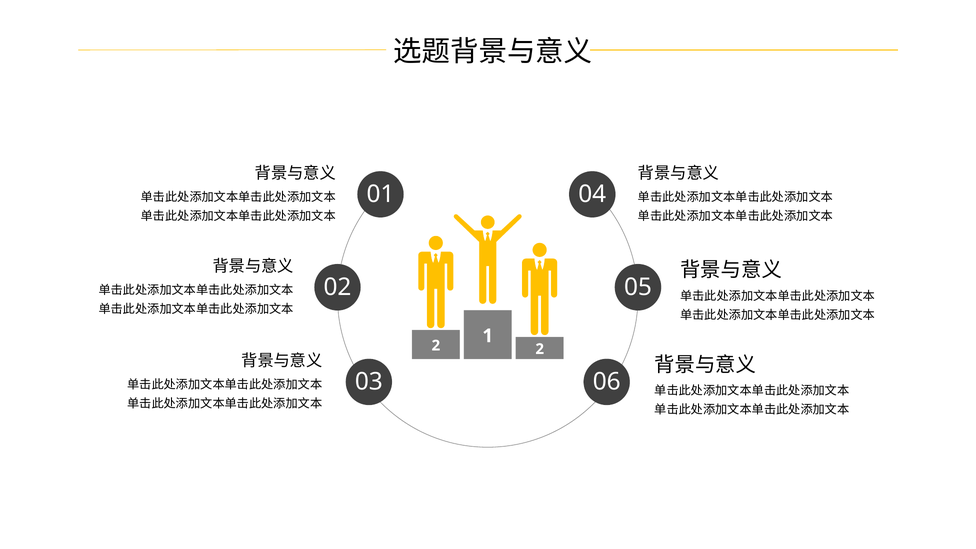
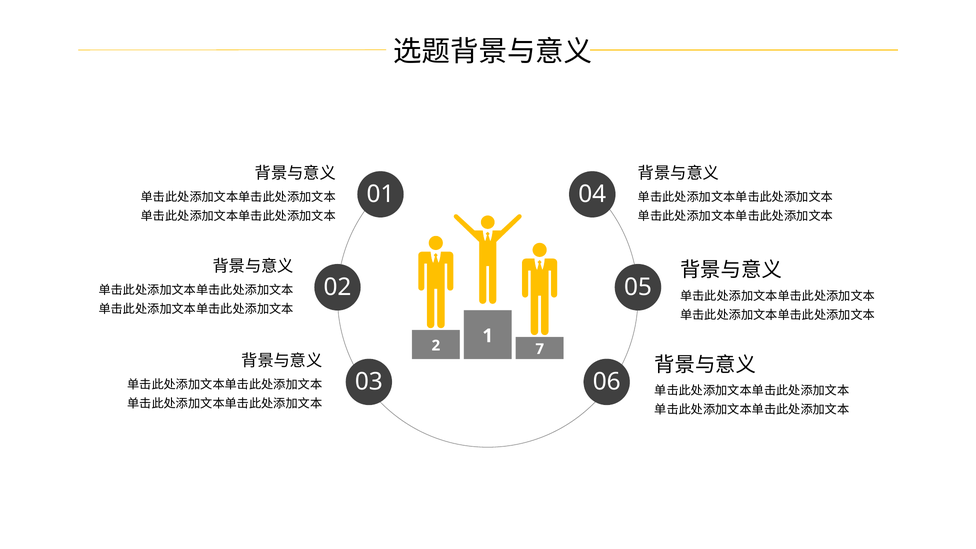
2 2: 2 -> 7
